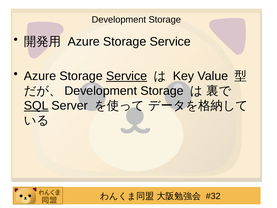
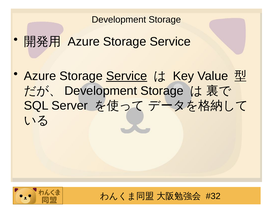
SQL underline: present -> none
